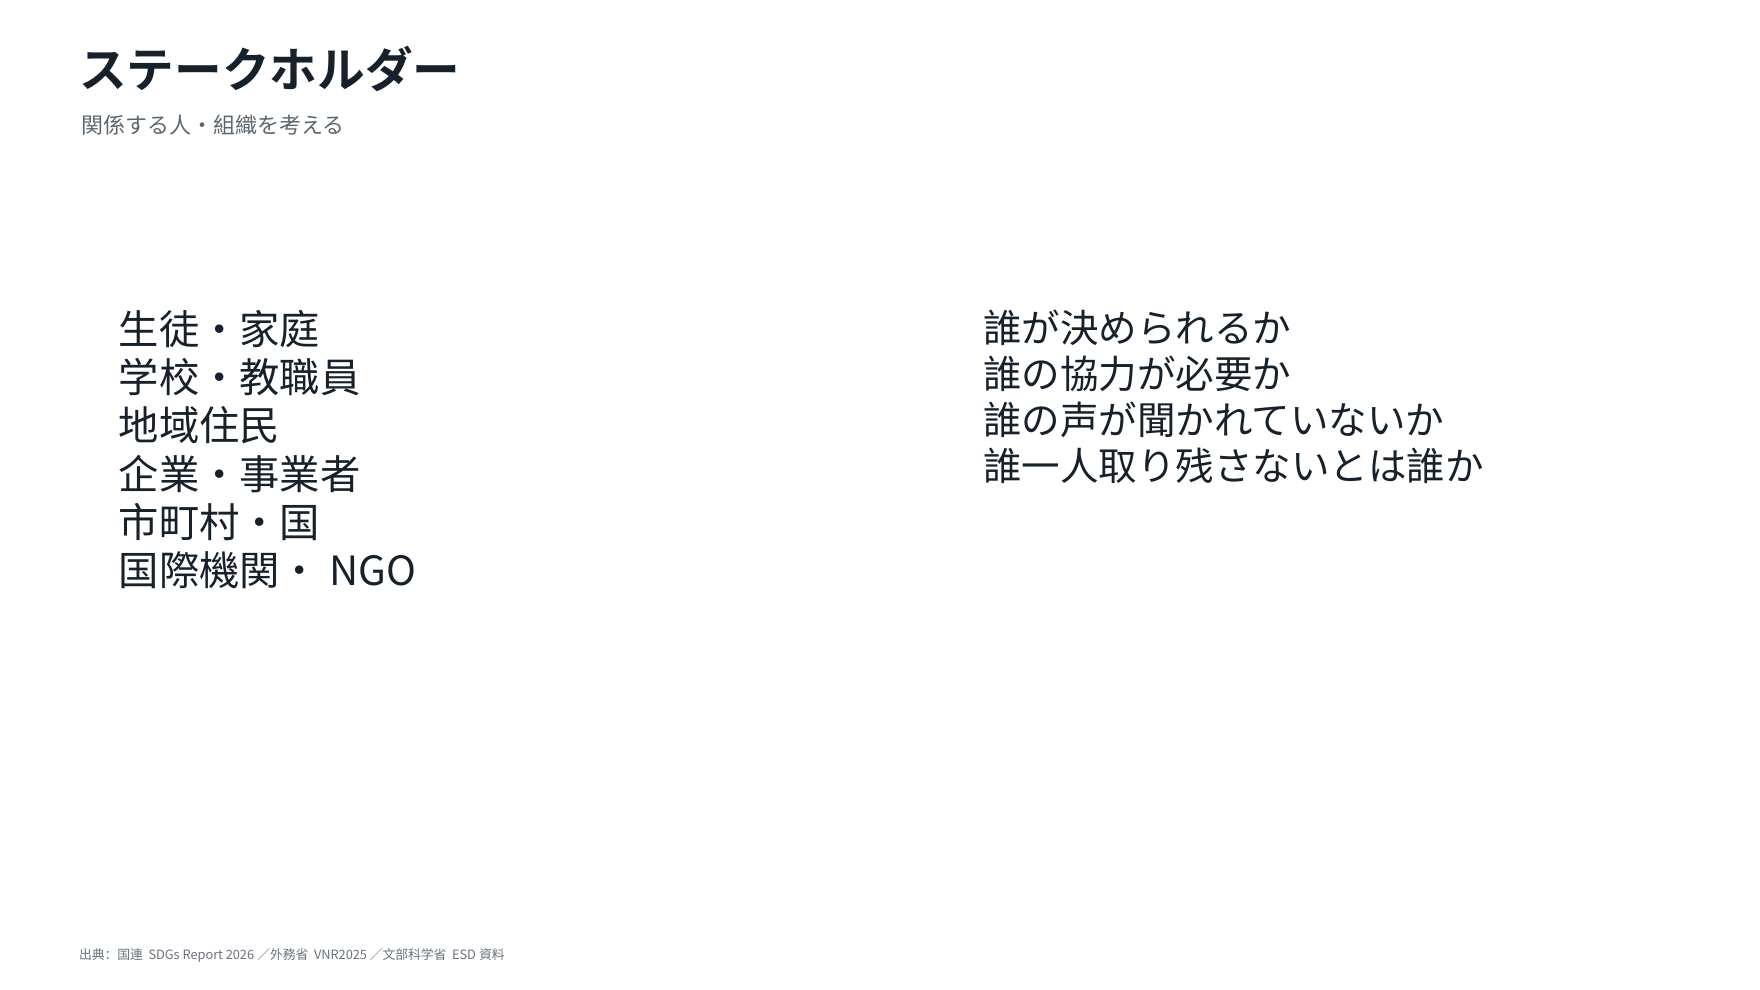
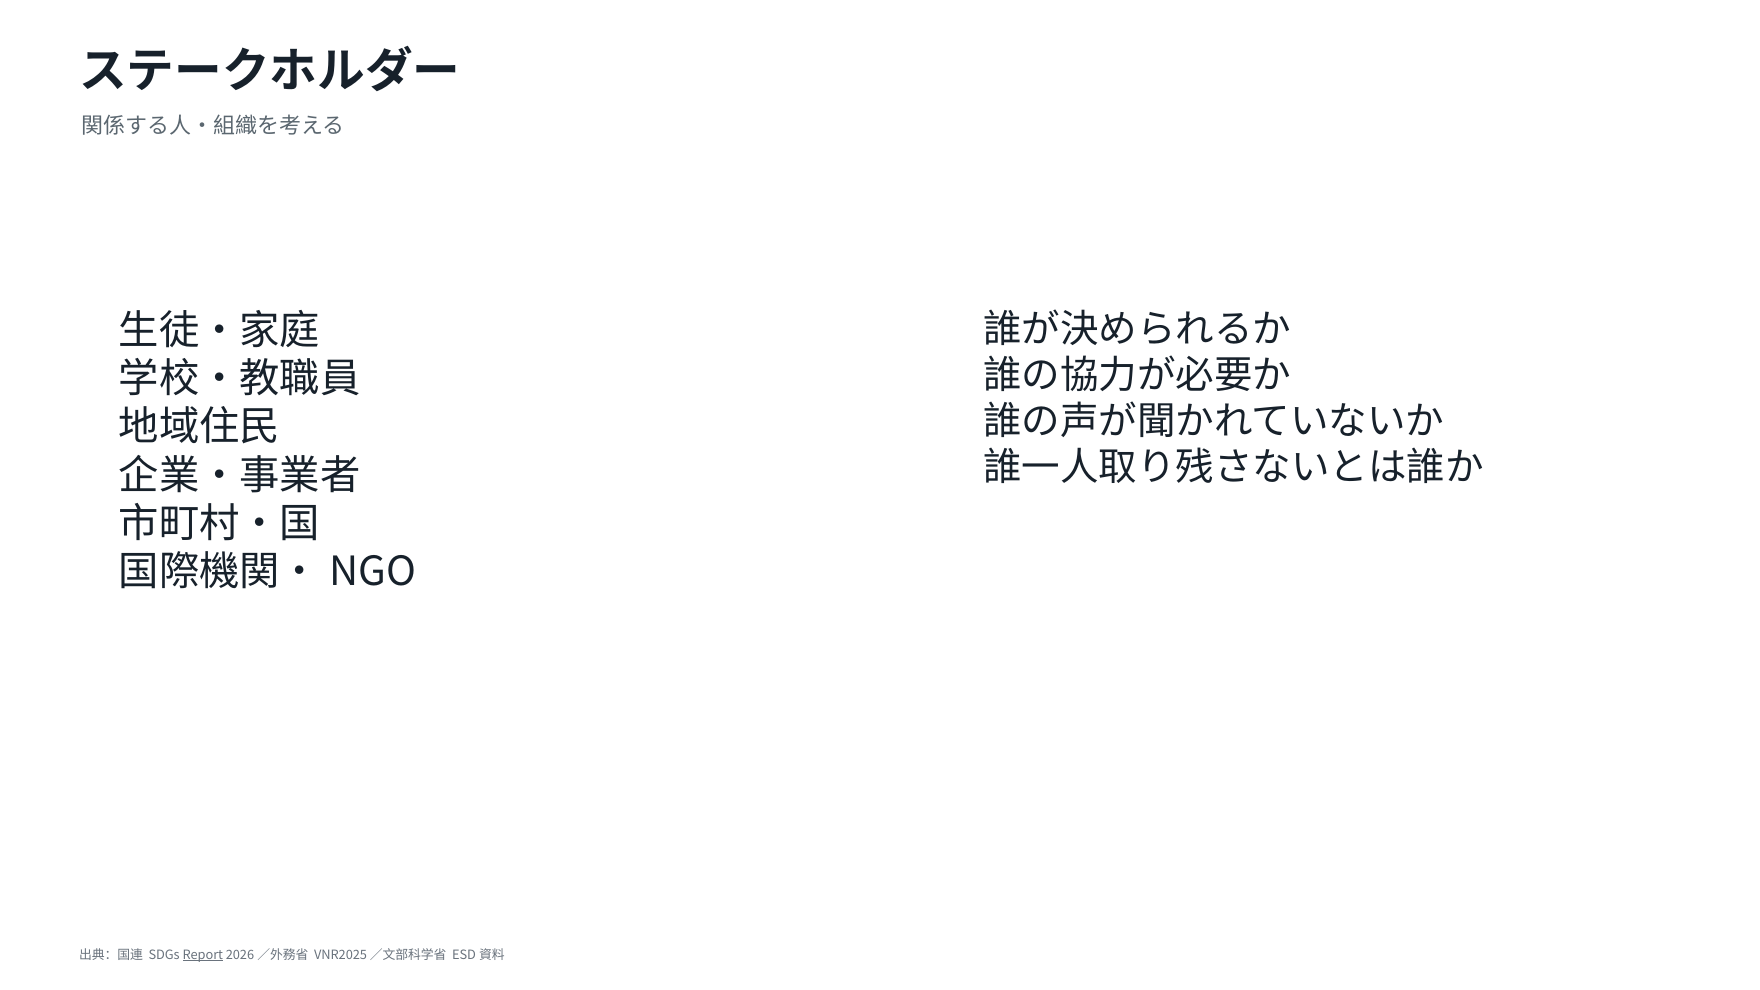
Report underline: none -> present
